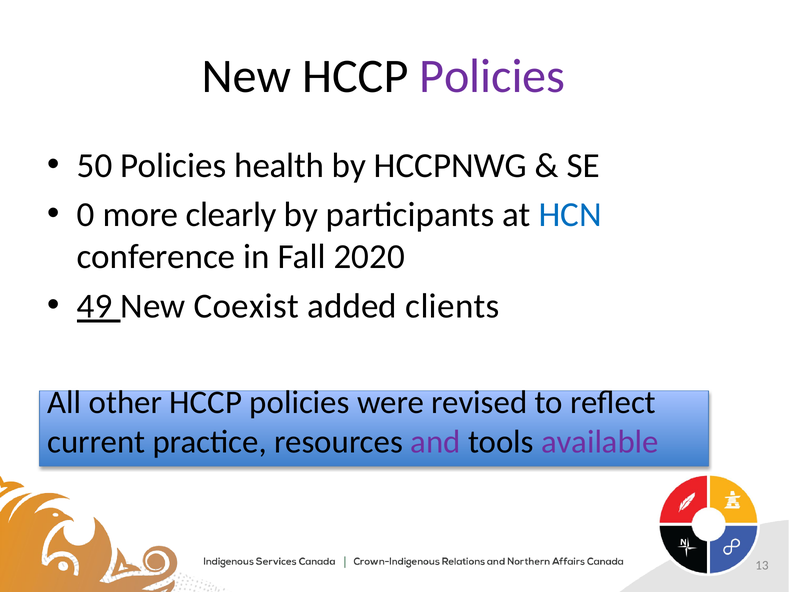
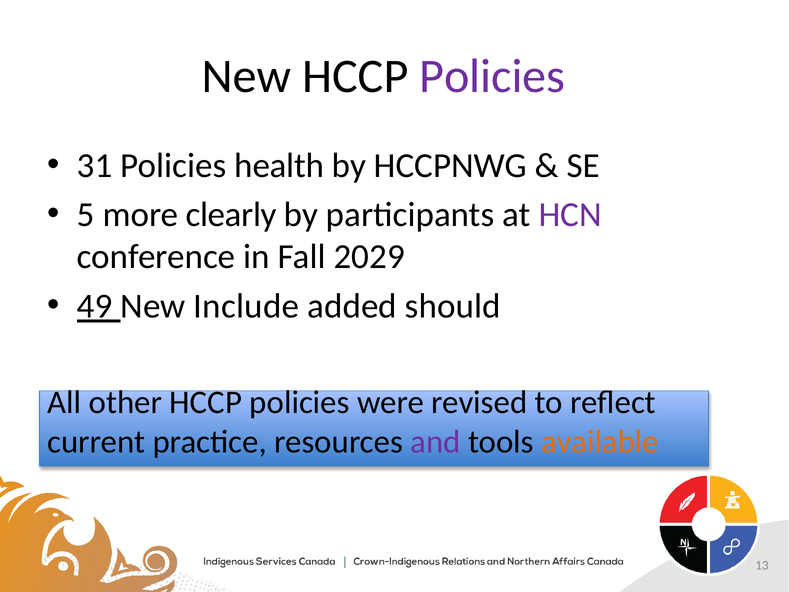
50: 50 -> 31
0: 0 -> 5
HCN colour: blue -> purple
2020: 2020 -> 2029
Coexist: Coexist -> Include
clients: clients -> should
available colour: purple -> orange
